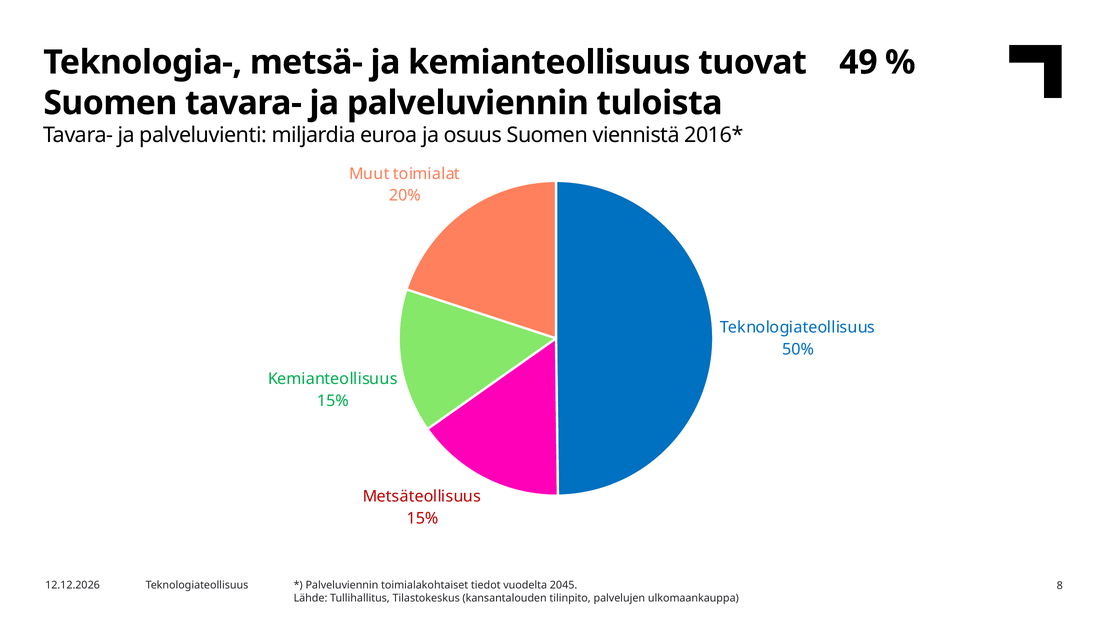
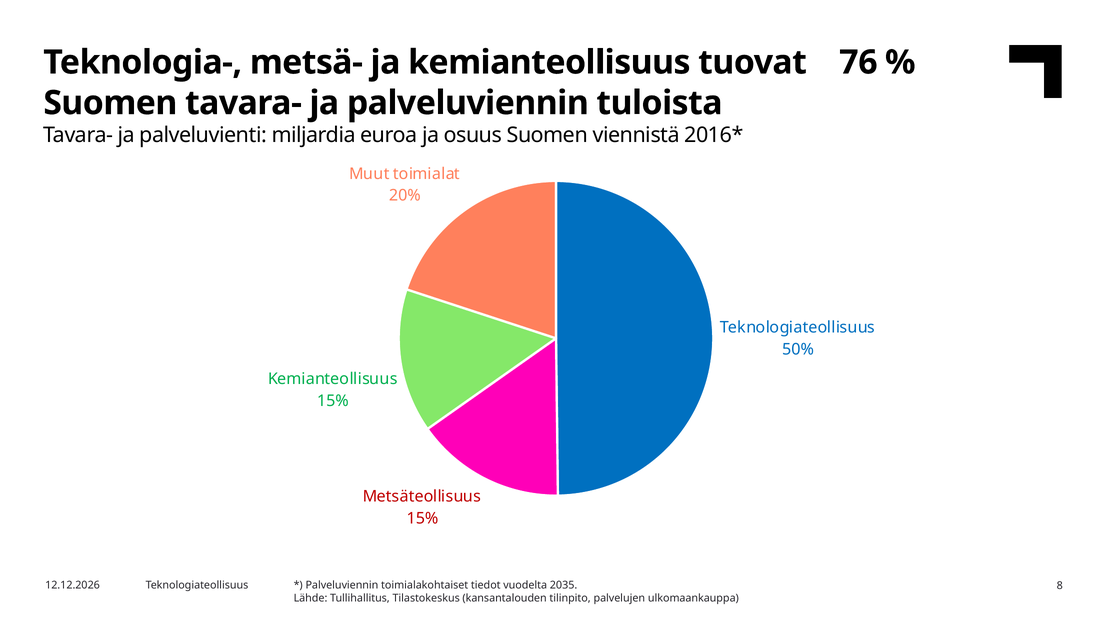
49: 49 -> 76
2045: 2045 -> 2035
